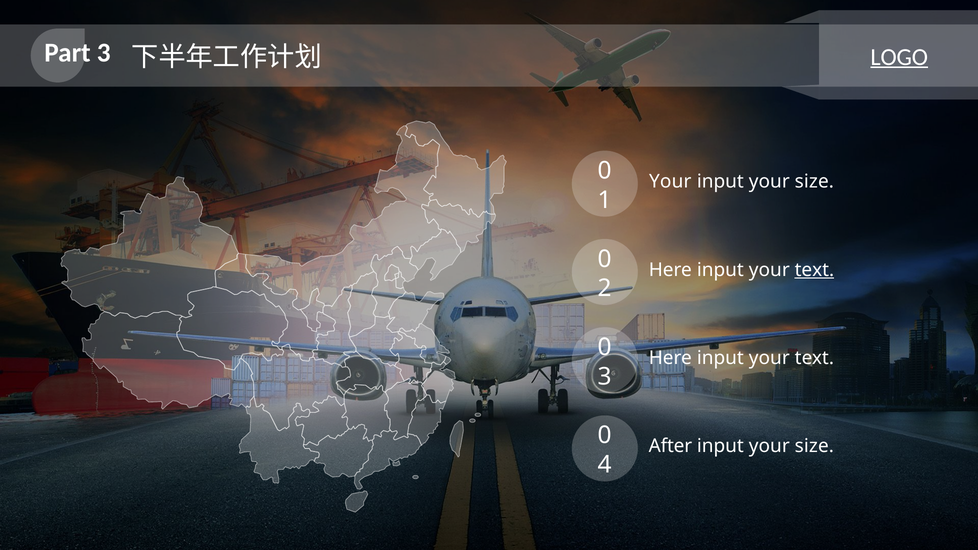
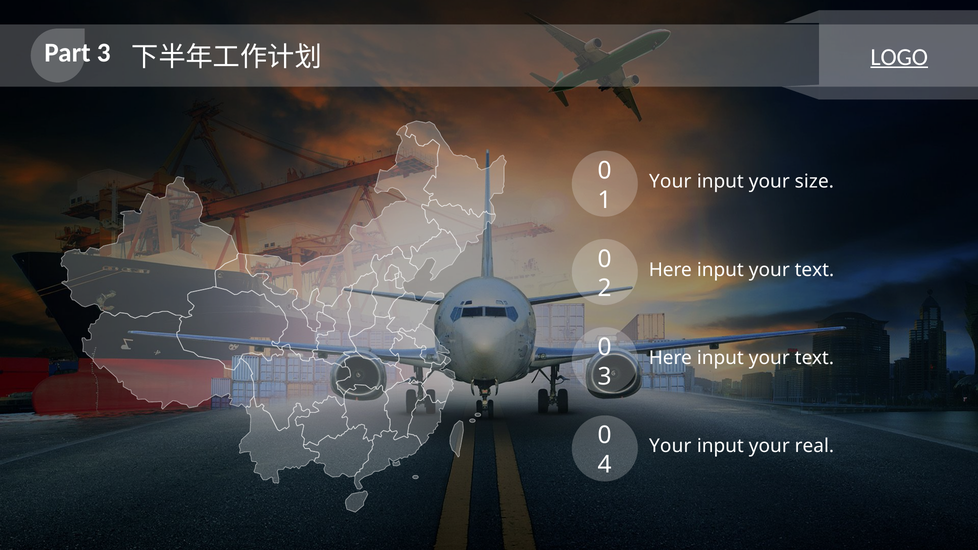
text at (814, 270) underline: present -> none
After at (670, 446): After -> Your
size at (814, 446): size -> real
